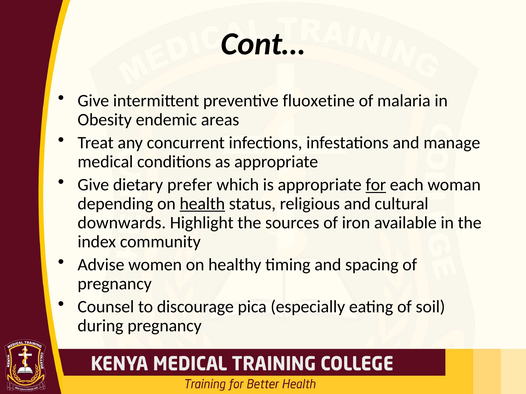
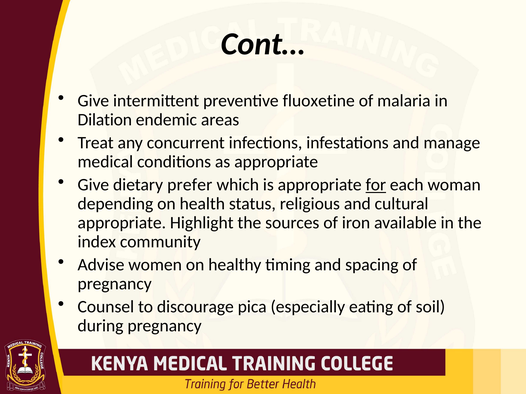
Obesity: Obesity -> Dilation
health underline: present -> none
downwards at (122, 223): downwards -> appropriate
